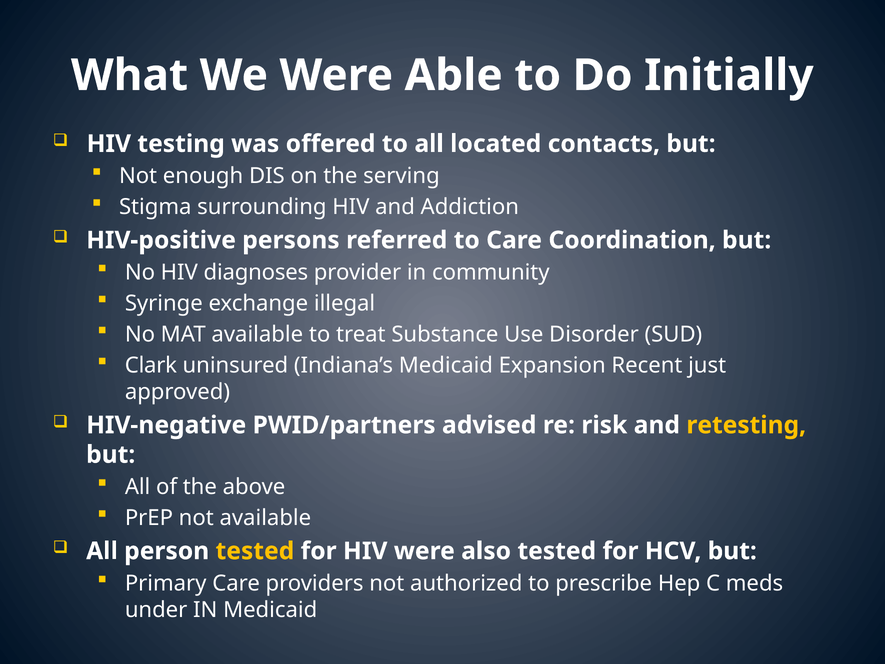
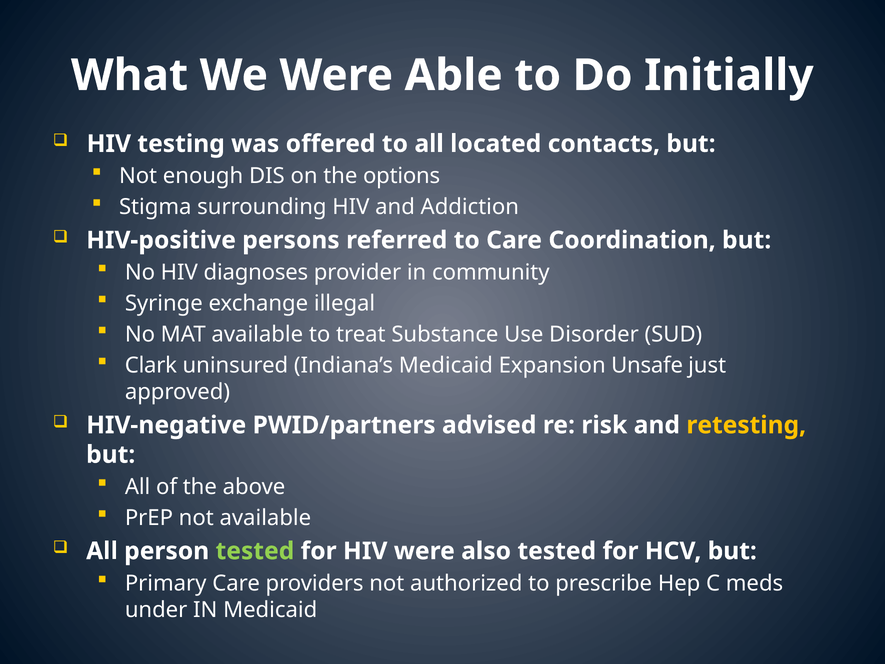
serving: serving -> options
Recent: Recent -> Unsafe
tested at (255, 551) colour: yellow -> light green
